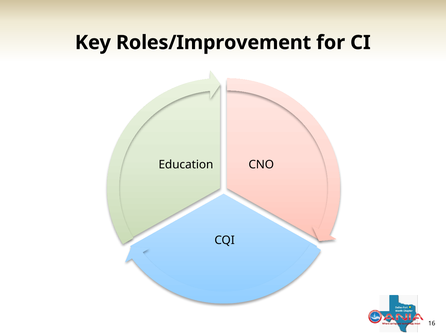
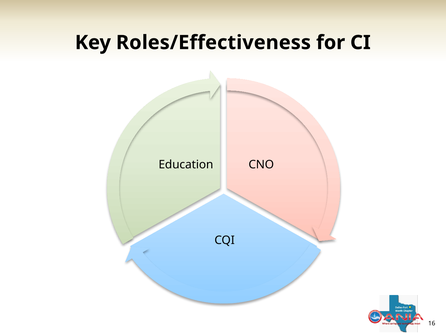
Roles/Improvement: Roles/Improvement -> Roles/Effectiveness
